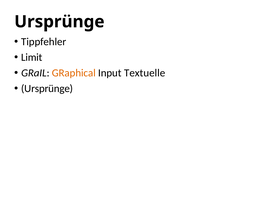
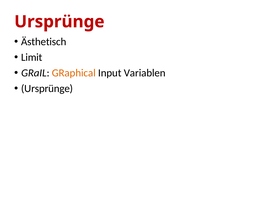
Ursprünge at (59, 22) colour: black -> red
Tippfehler: Tippfehler -> Ästhetisch
Textuelle: Textuelle -> Variablen
